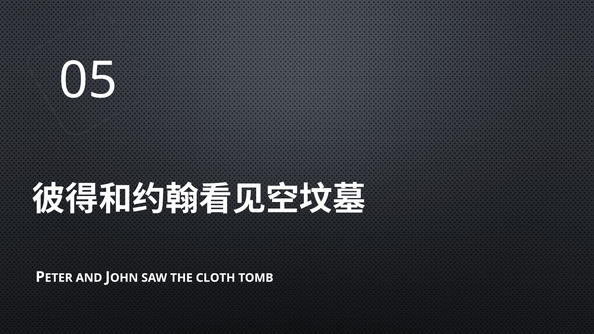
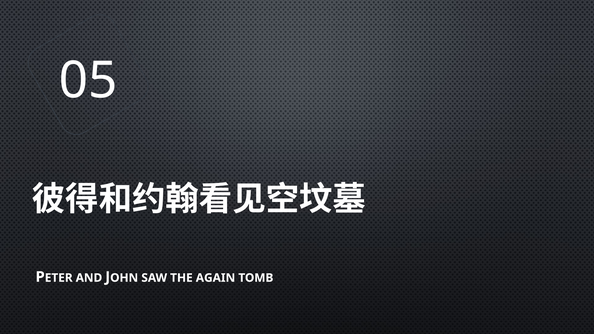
CLOTH: CLOTH -> AGAIN
